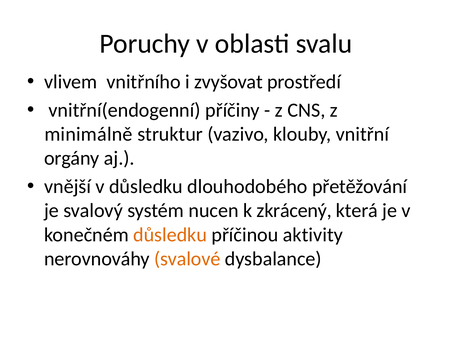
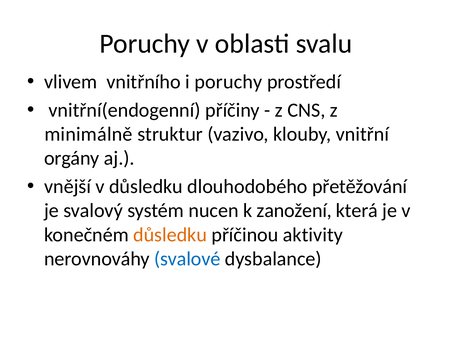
i zvyšovat: zvyšovat -> poruchy
zkrácený: zkrácený -> zanožení
svalové colour: orange -> blue
